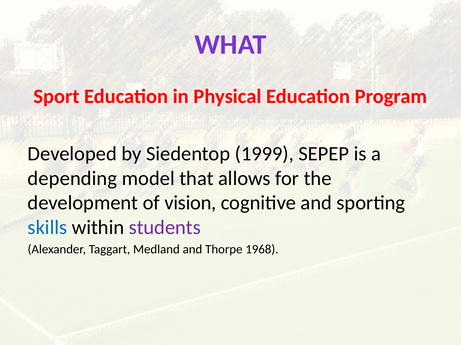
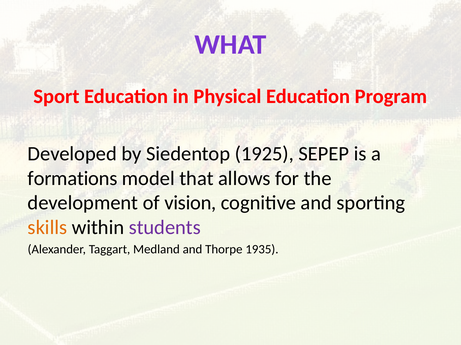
1999: 1999 -> 1925
depending: depending -> formations
skills colour: blue -> orange
1968: 1968 -> 1935
